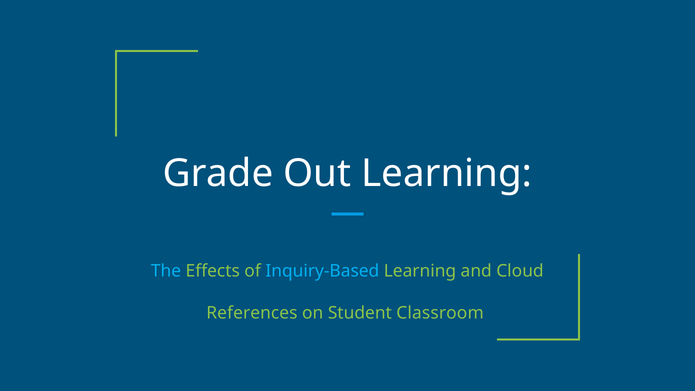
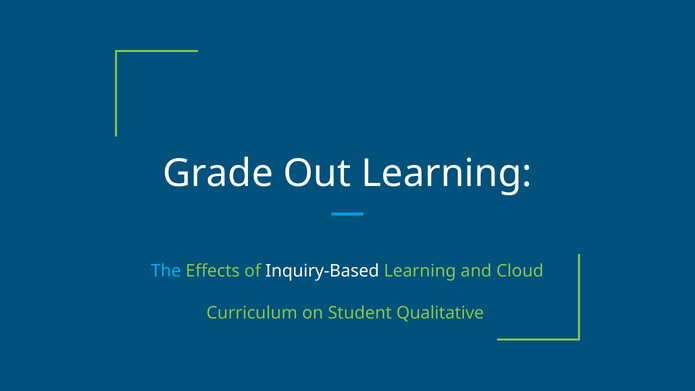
Inquiry-Based colour: light blue -> white
References: References -> Curriculum
Classroom: Classroom -> Qualitative
